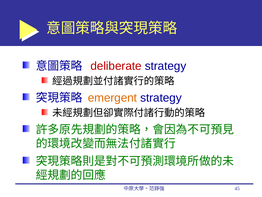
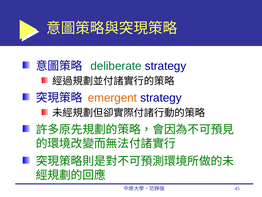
deliberate colour: red -> green
